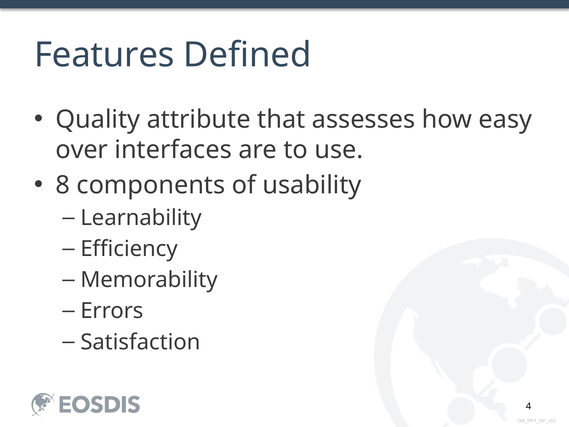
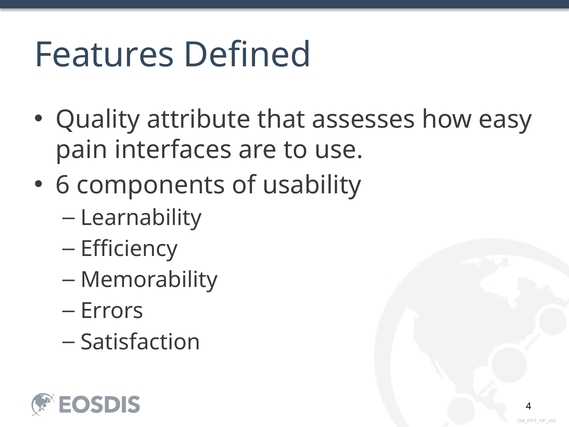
over: over -> pain
8: 8 -> 6
